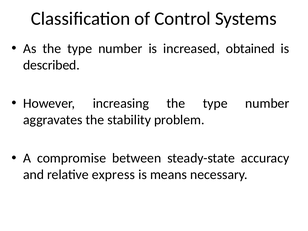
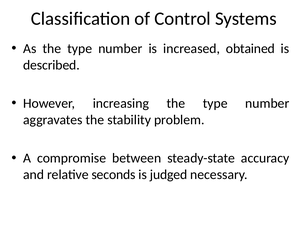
express: express -> seconds
means: means -> judged
